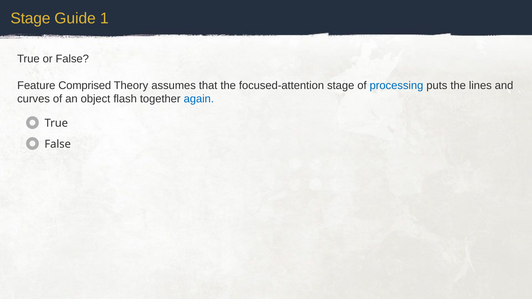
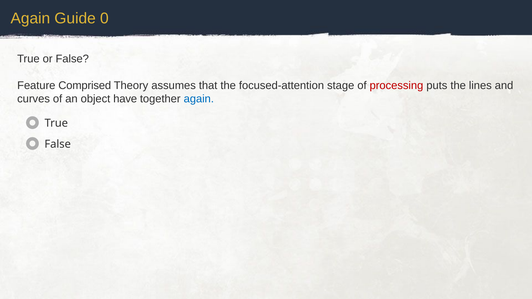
Stage at (30, 19): Stage -> Again
1: 1 -> 0
processing colour: blue -> red
flash: flash -> have
